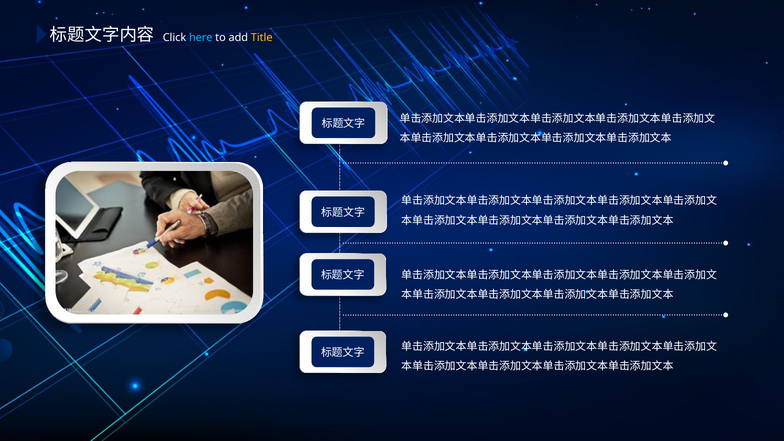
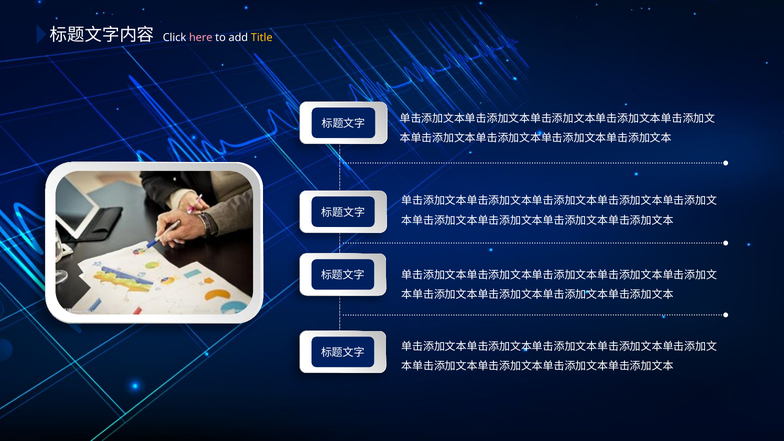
here colour: light blue -> pink
